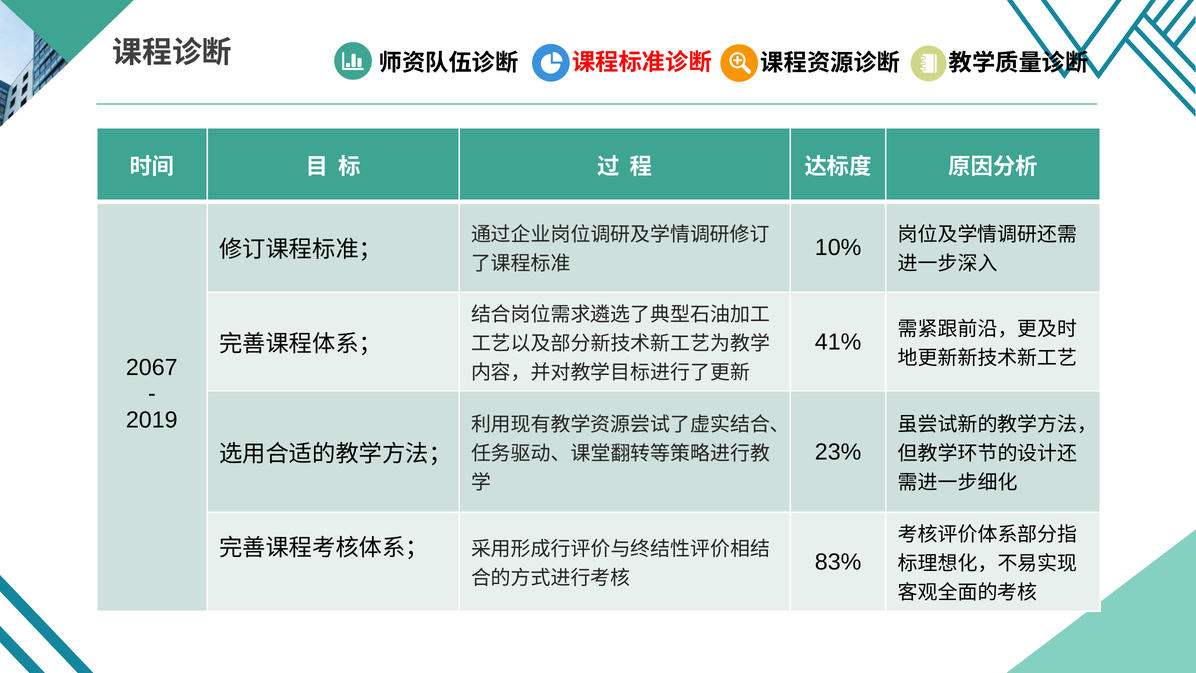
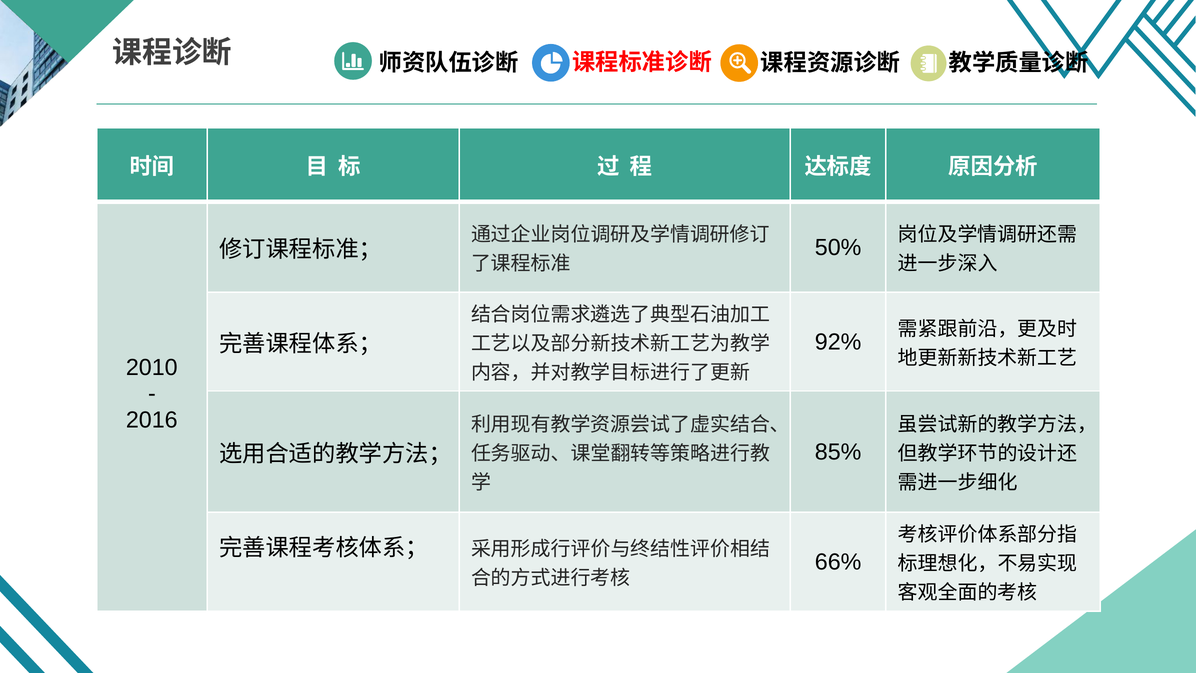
10%: 10% -> 50%
41%: 41% -> 92%
2067: 2067 -> 2010
2019: 2019 -> 2016
23%: 23% -> 85%
83%: 83% -> 66%
